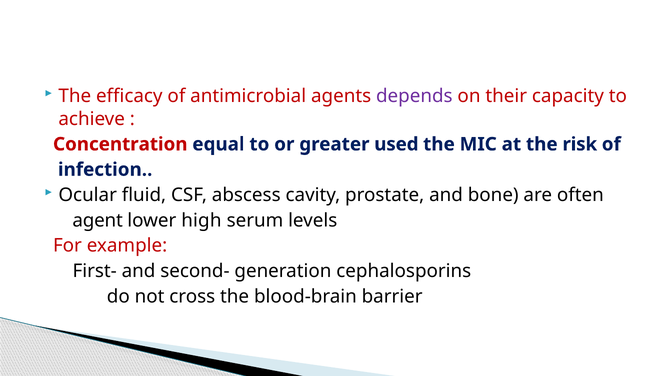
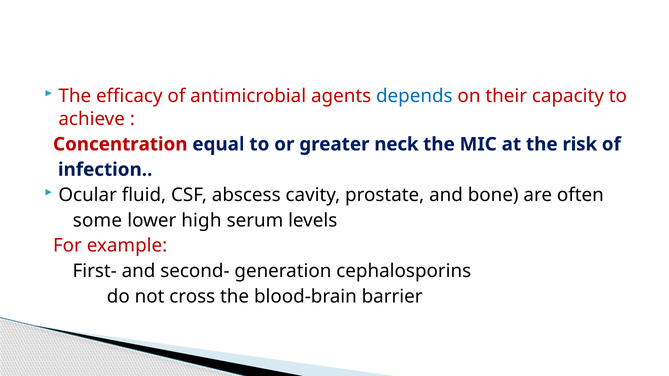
depends colour: purple -> blue
used: used -> neck
agent: agent -> some
